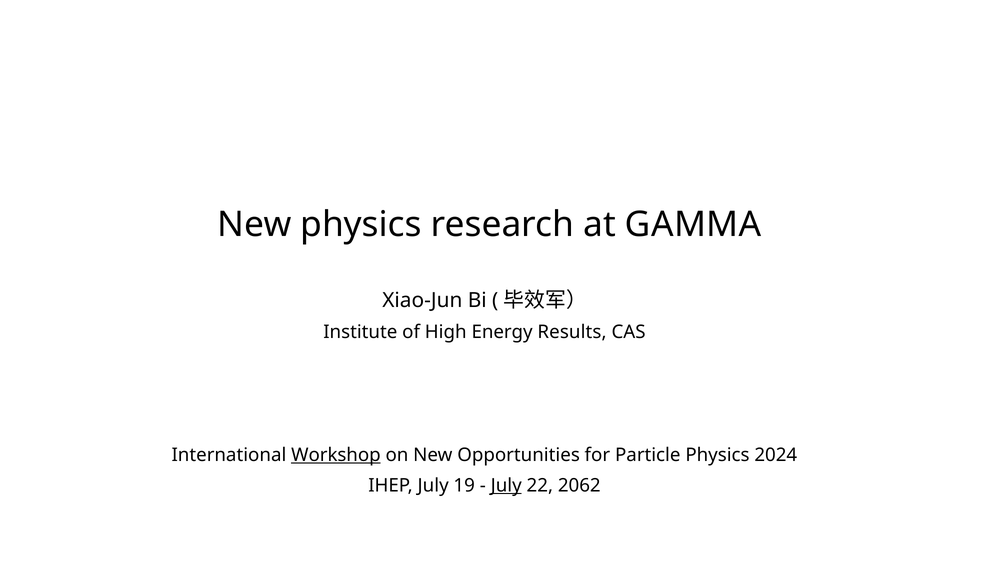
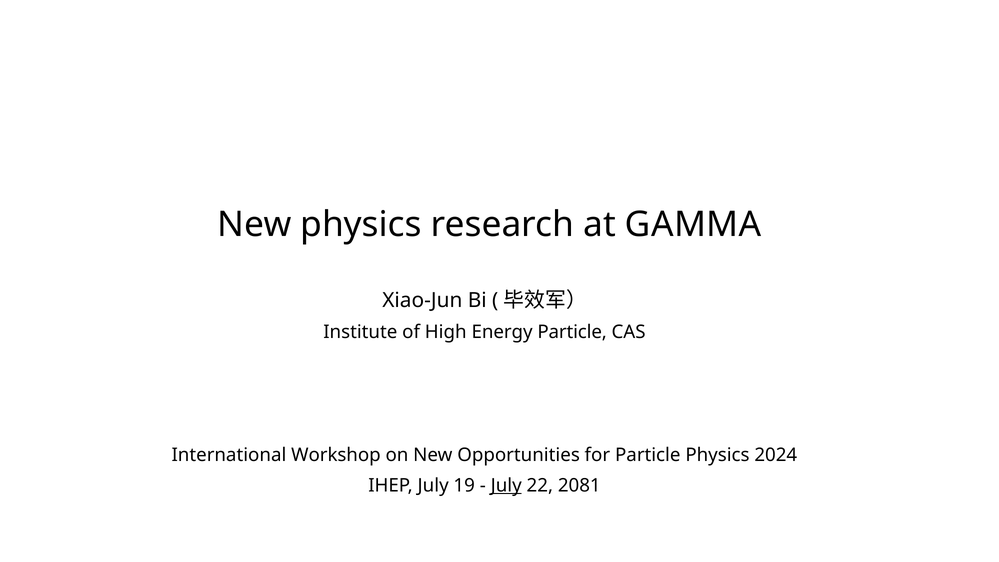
Energy Results: Results -> Particle
Workshop underline: present -> none
2062: 2062 -> 2081
